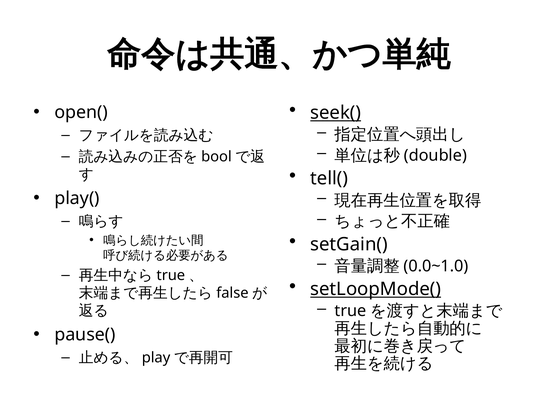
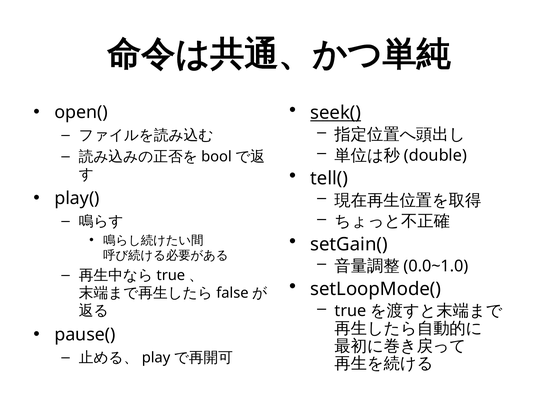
setLoopMode( underline: present -> none
